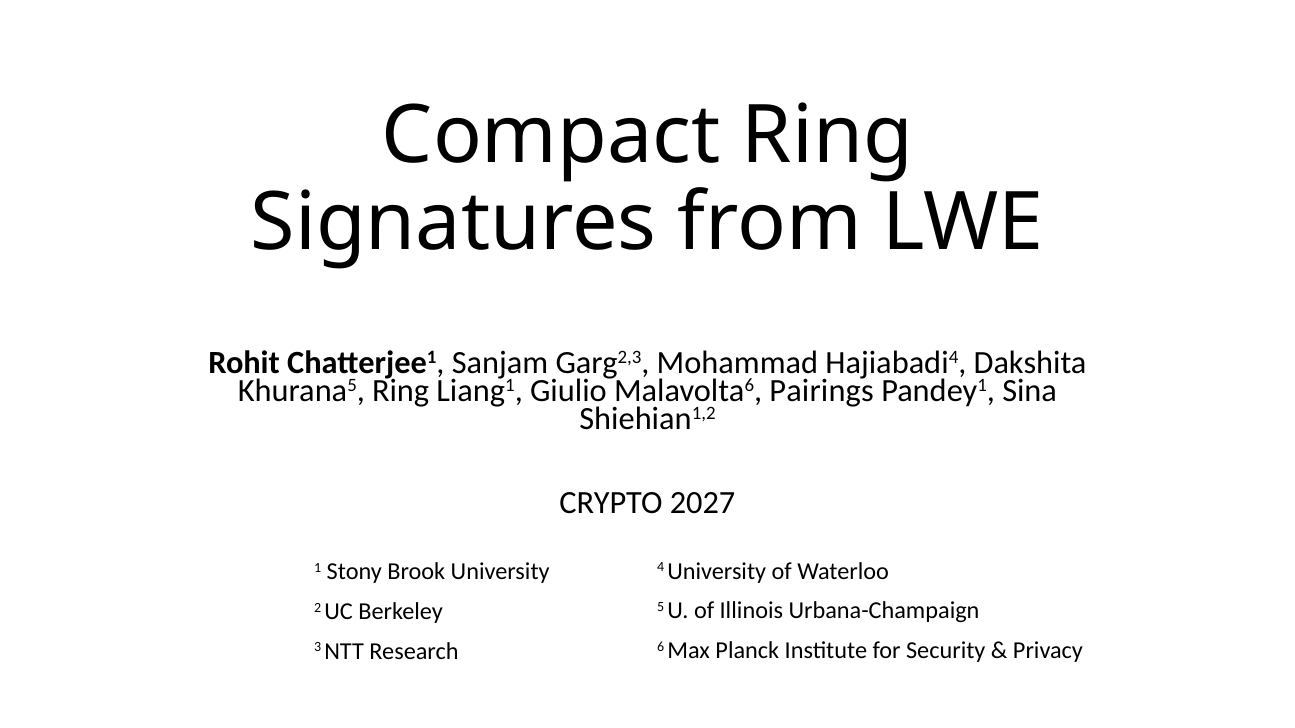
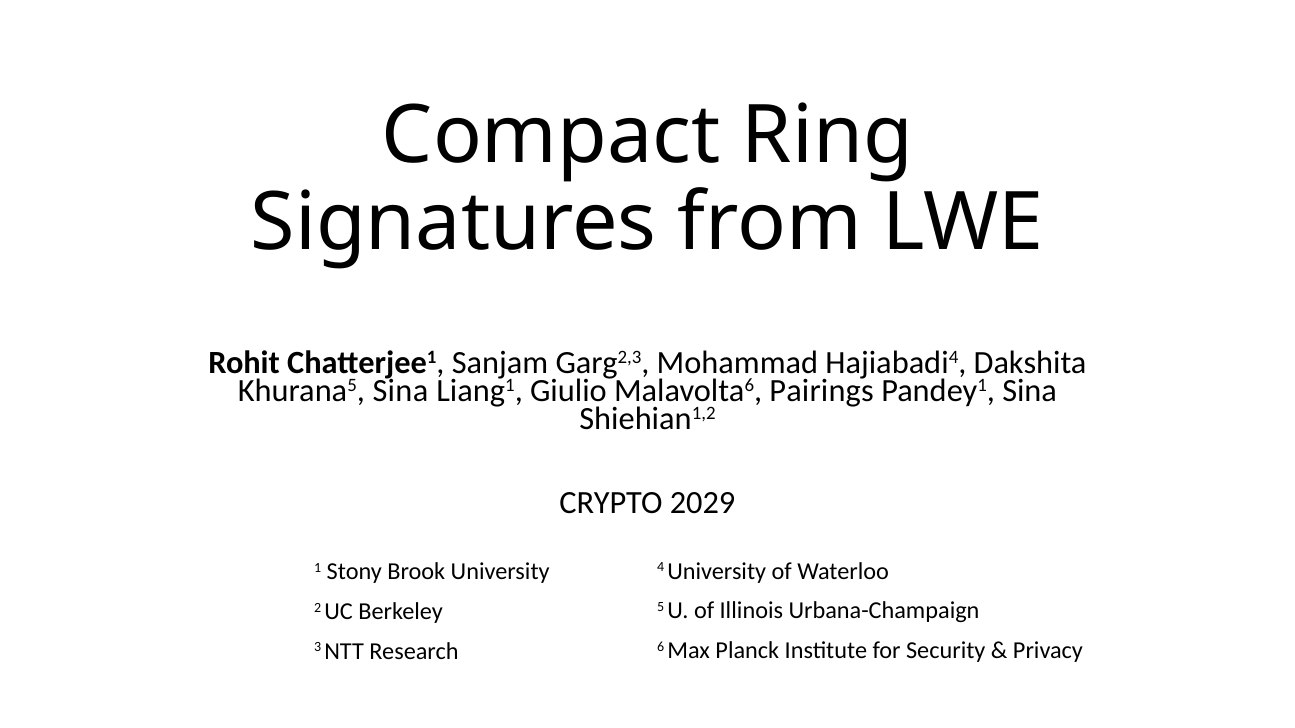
Khurana5 Ring: Ring -> Sina
2027: 2027 -> 2029
